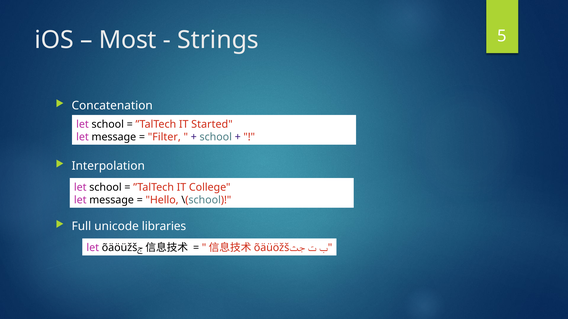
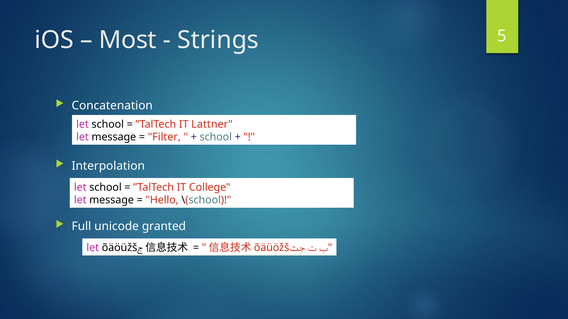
Started: Started -> Lattner
libraries: libraries -> granted
